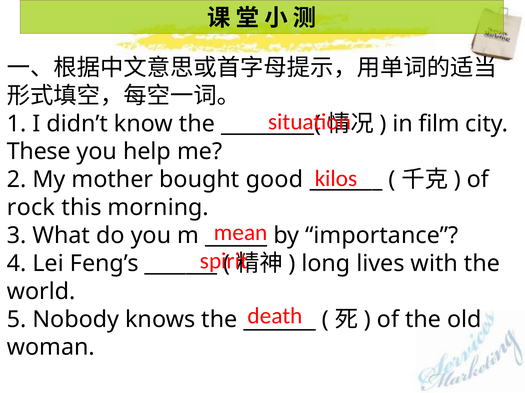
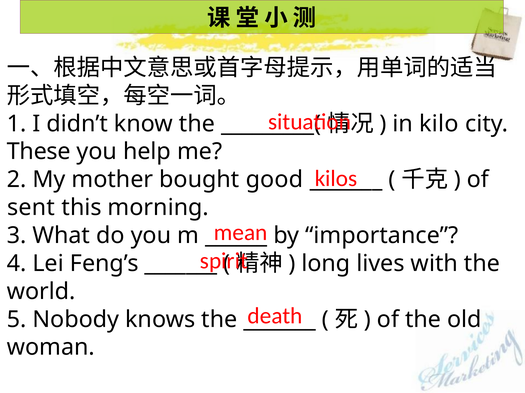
film: film -> kilo
rock: rock -> sent
